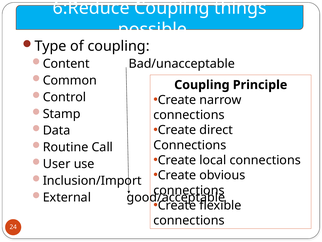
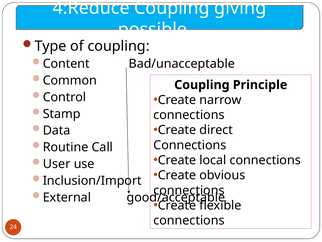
6:Reduce: 6:Reduce -> 4:Reduce
things: things -> giving
